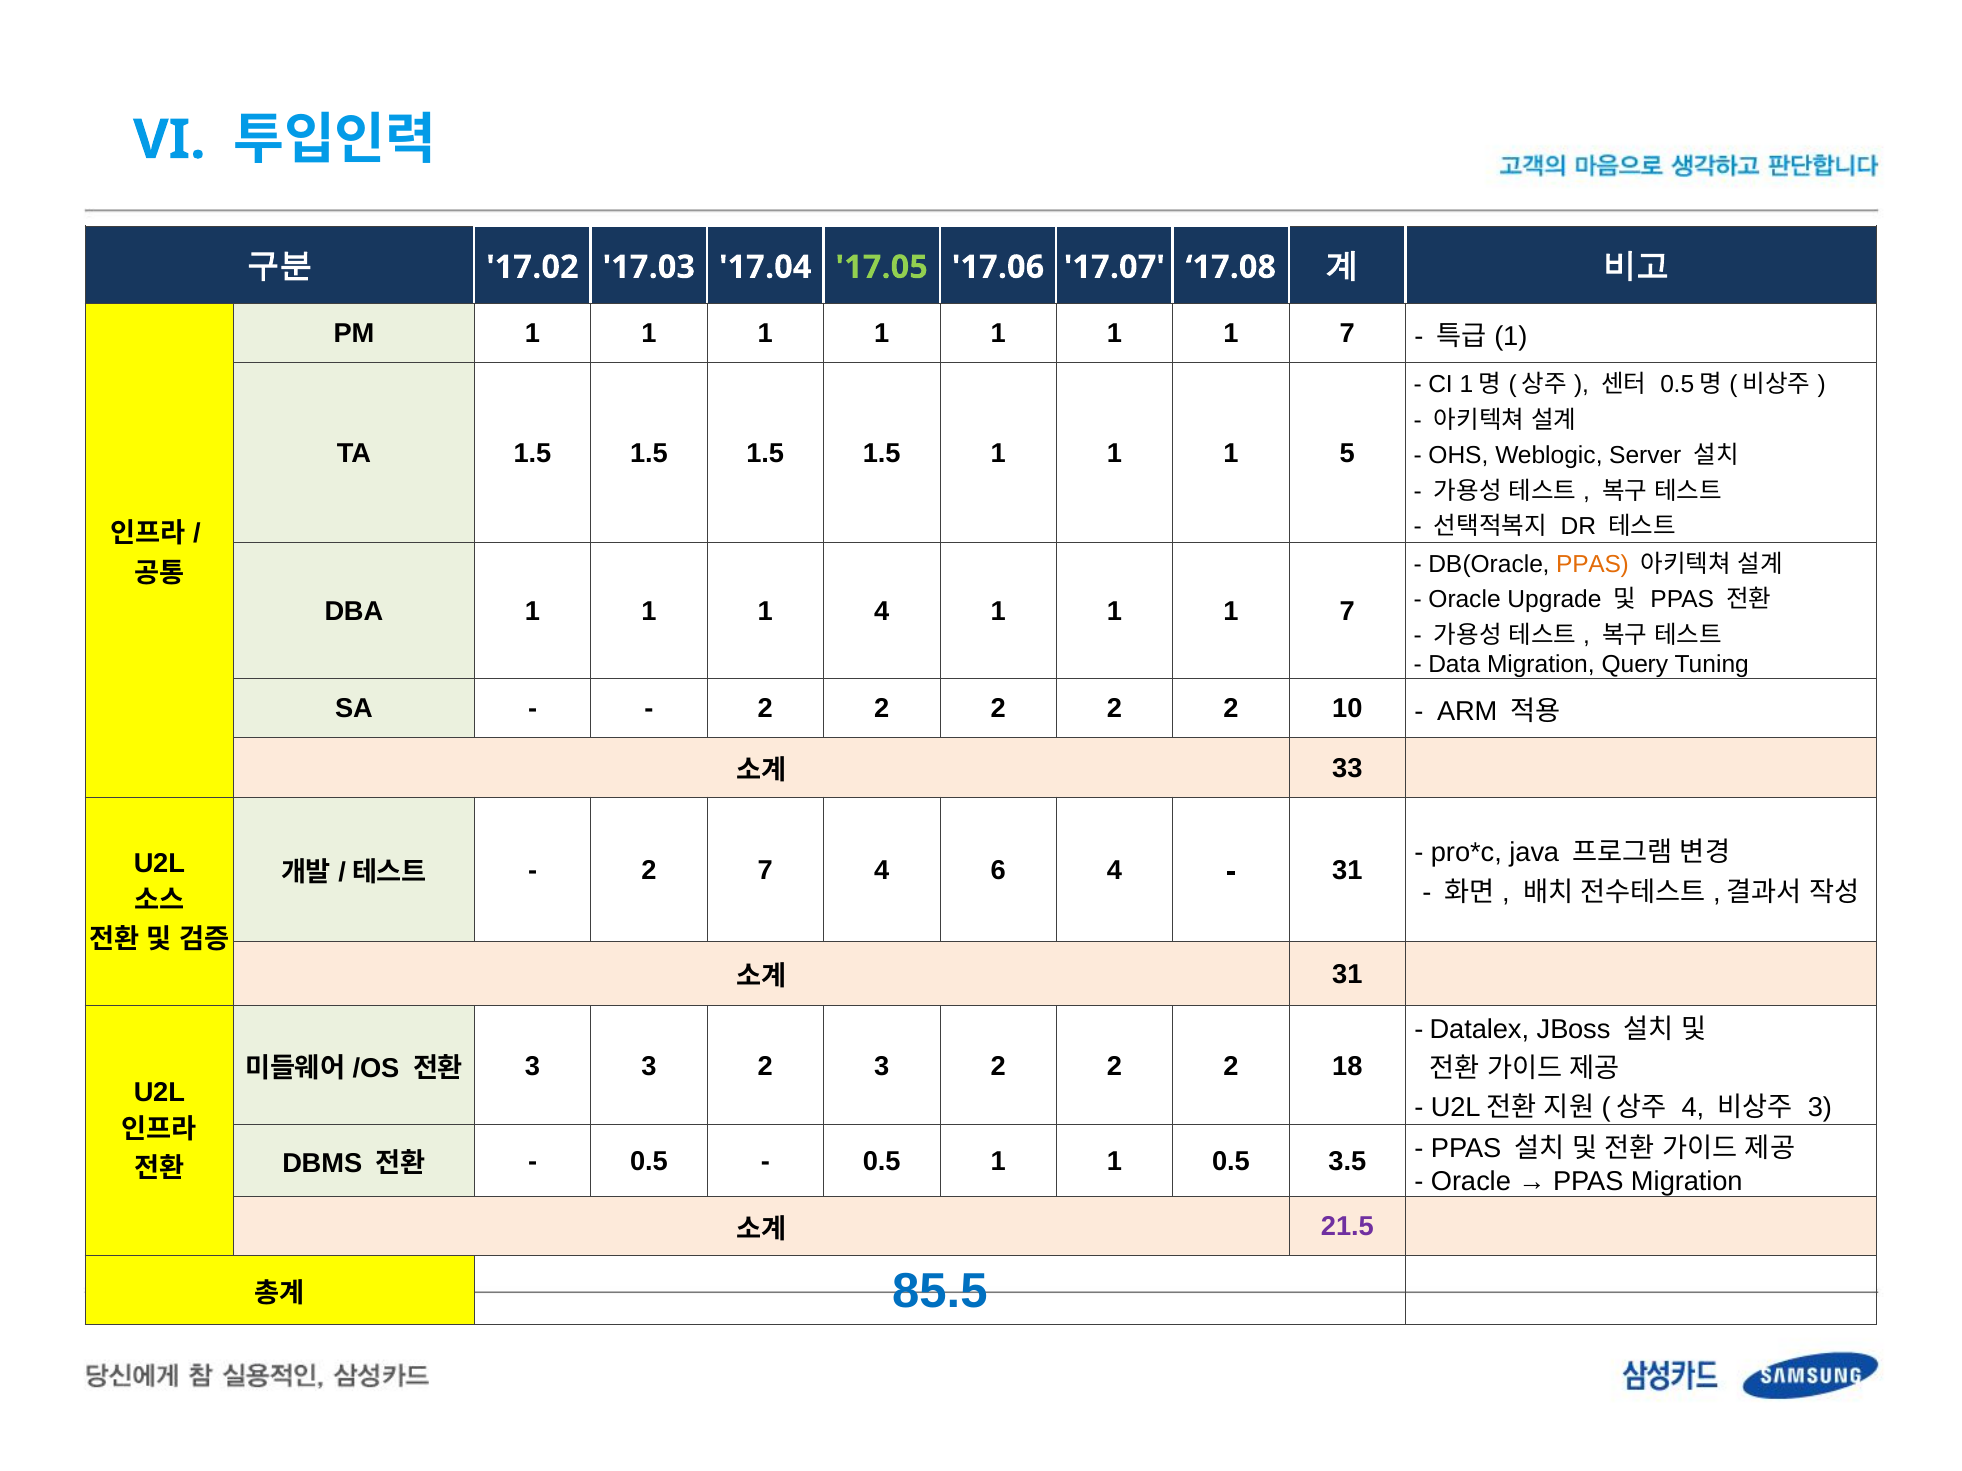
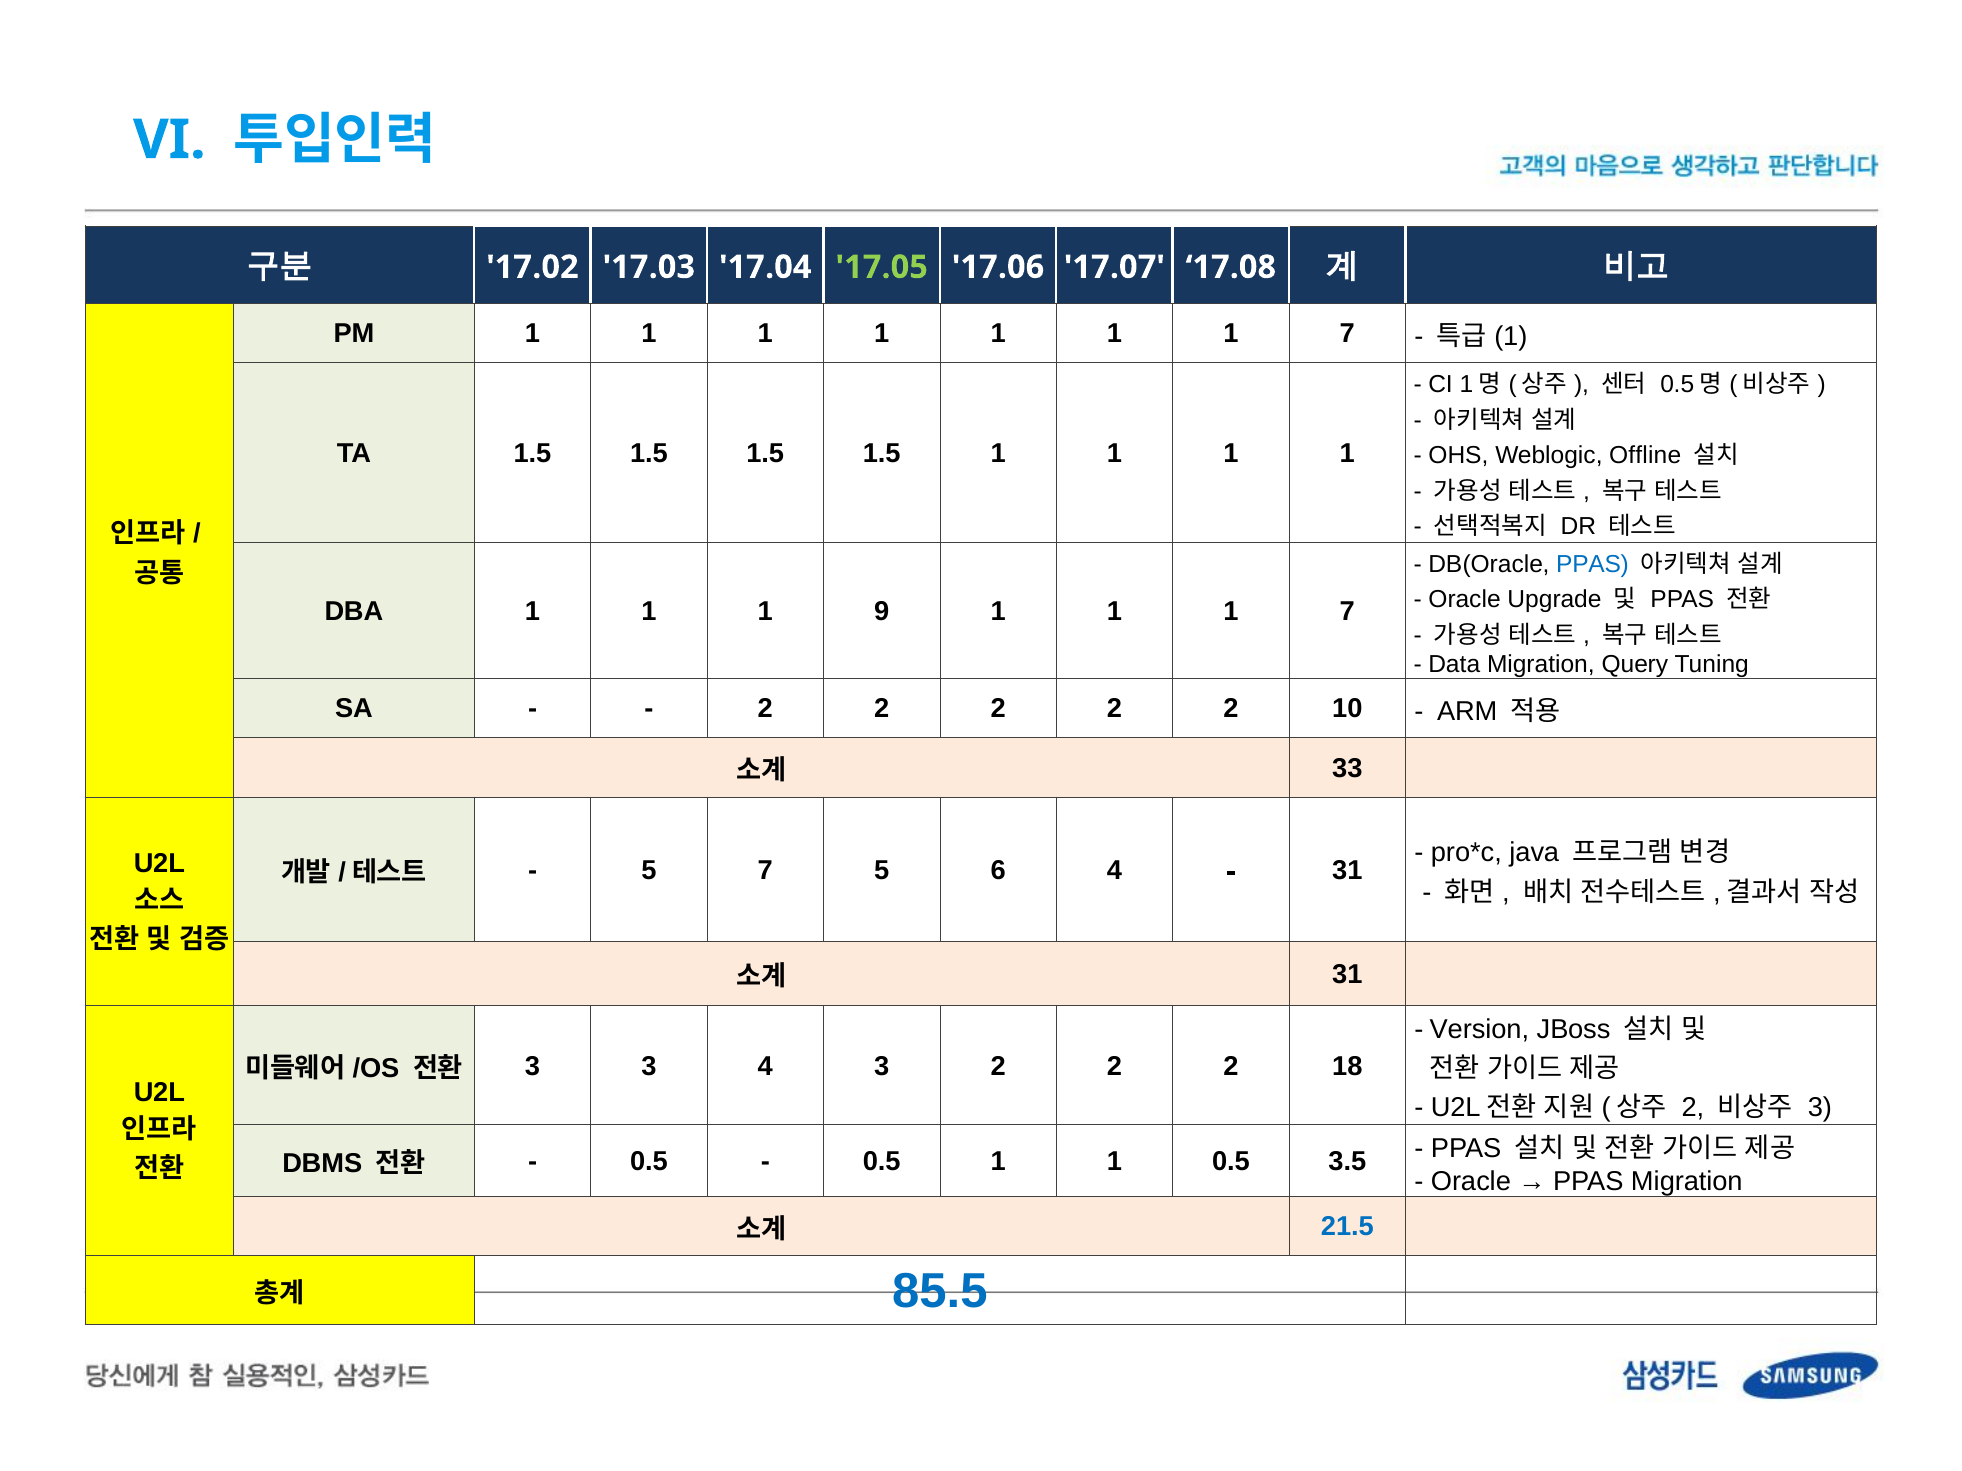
5 at (1347, 454): 5 -> 1
Server: Server -> Offline
PPAS at (1593, 564) colour: orange -> blue
1 4: 4 -> 9
2 at (649, 870): 2 -> 5
7 4: 4 -> 5
Datalex: Datalex -> Version
3 3 2: 2 -> 4
4 at (1693, 1108): 4 -> 2
21.5 colour: purple -> blue
